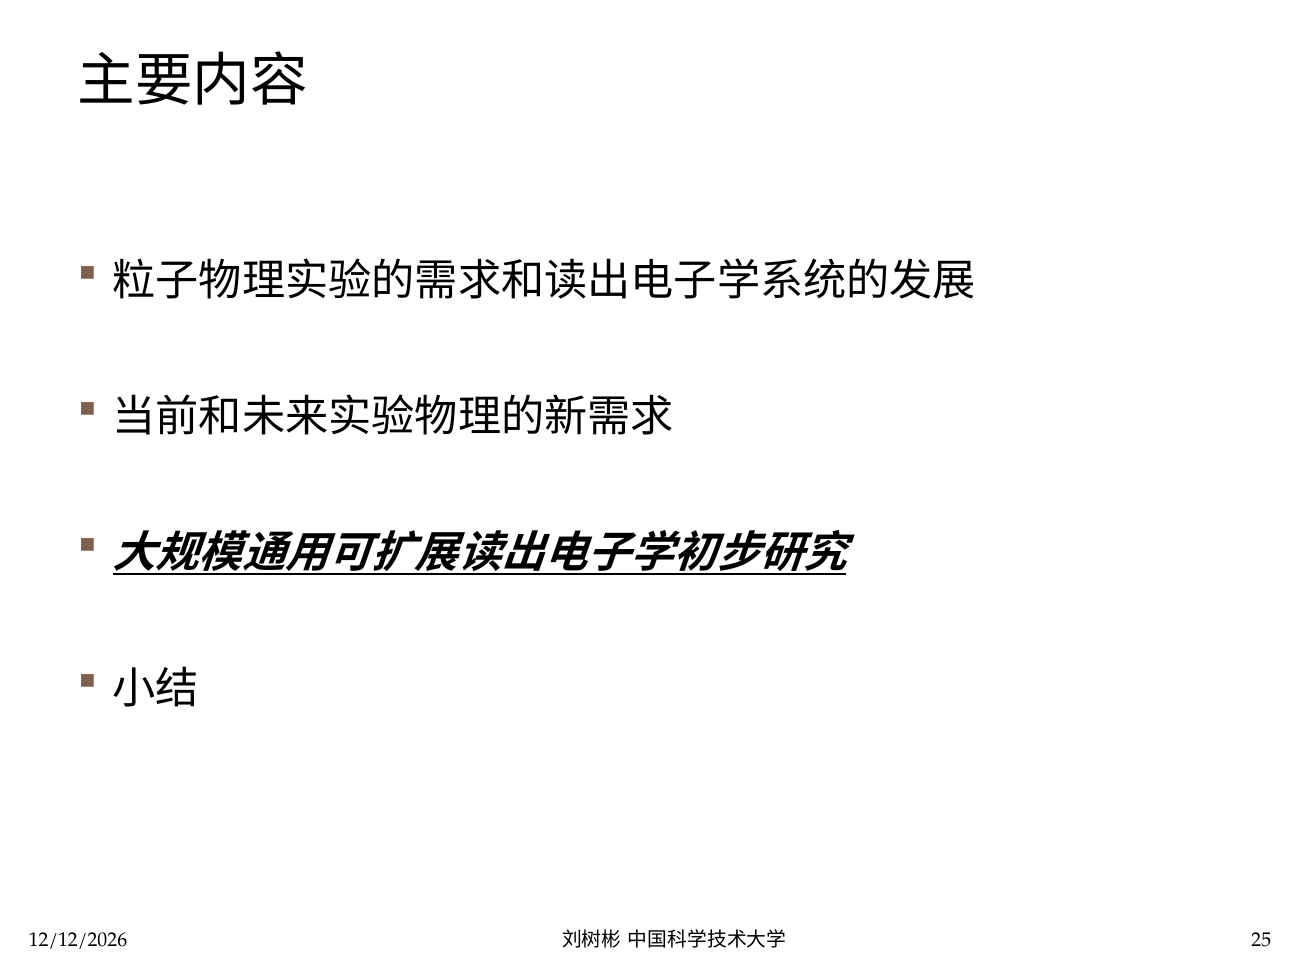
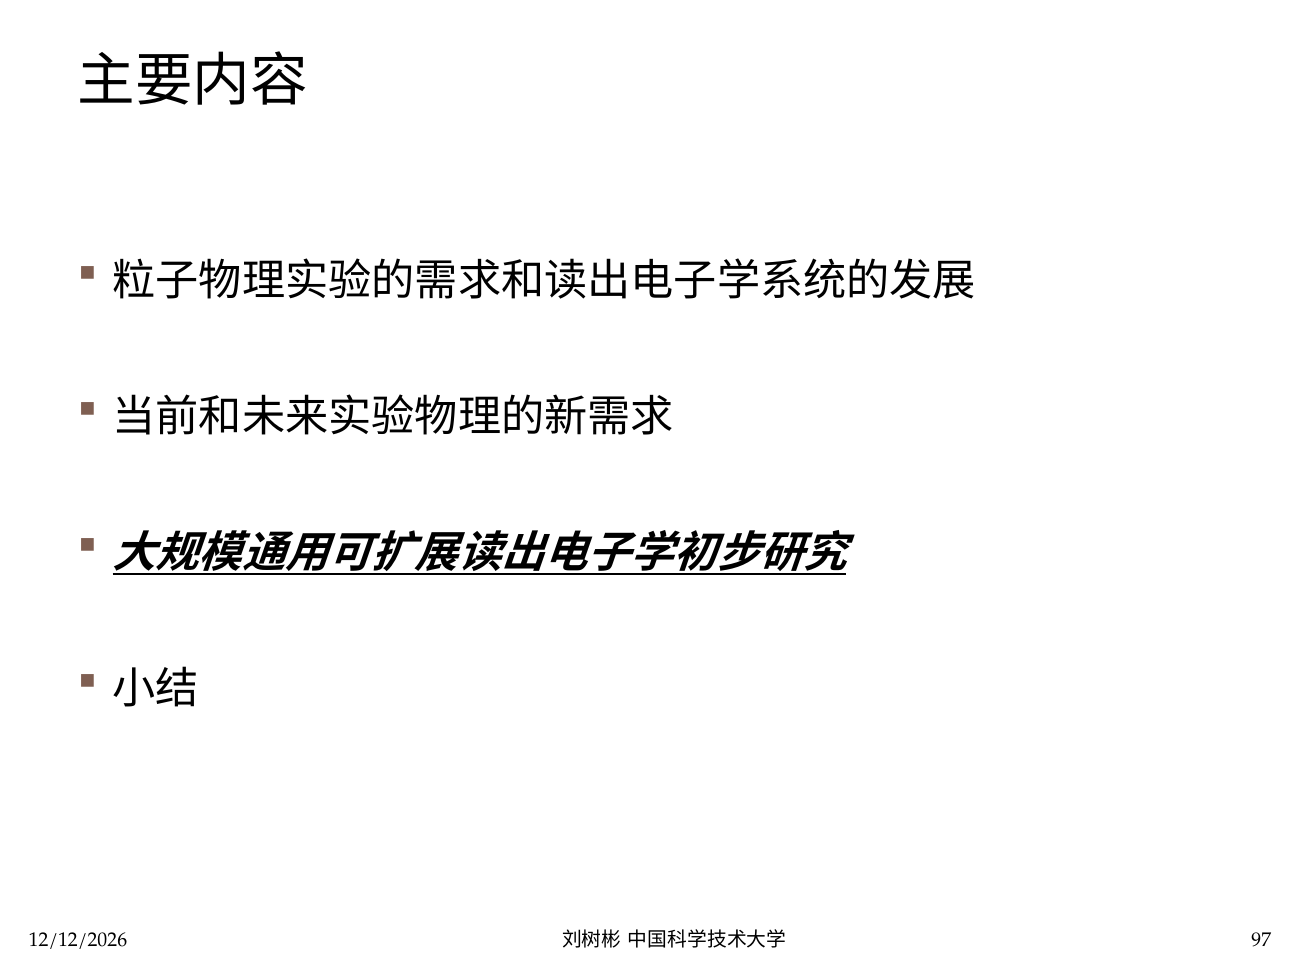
25: 25 -> 97
